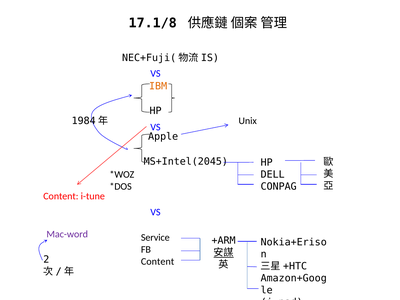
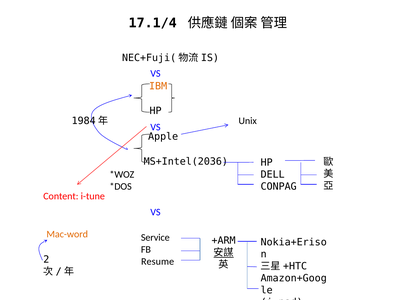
17.1/8: 17.1/8 -> 17.1/4
MS+Intel(2045: MS+Intel(2045 -> MS+Intel(2036
Mac-word colour: purple -> orange
Content at (158, 261): Content -> Resume
